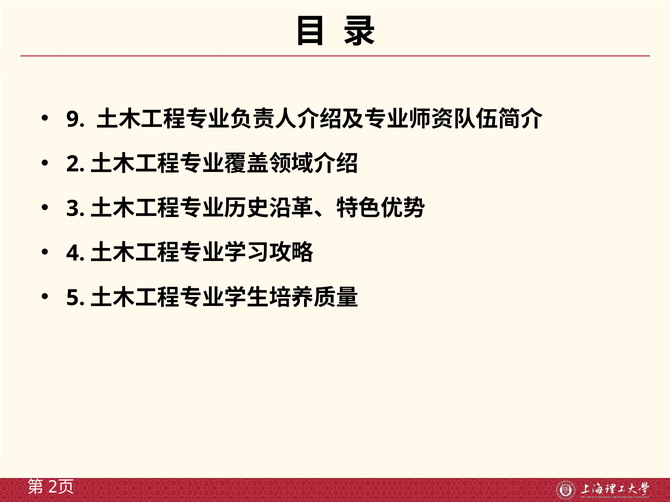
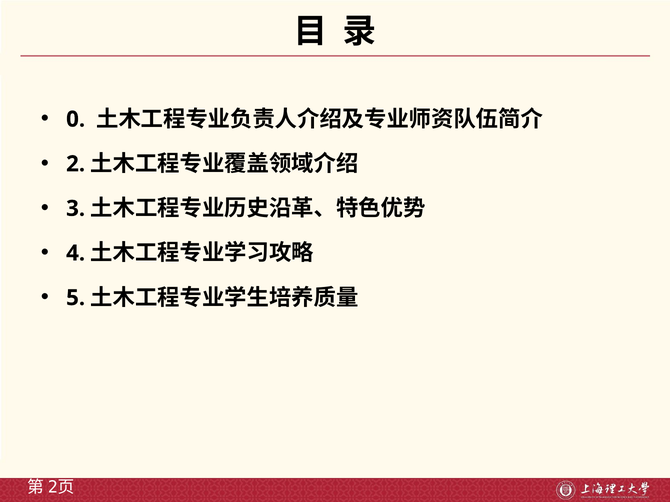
9: 9 -> 0
